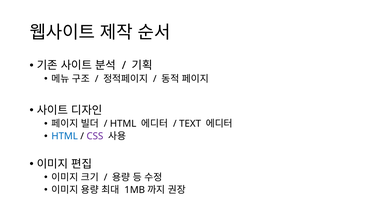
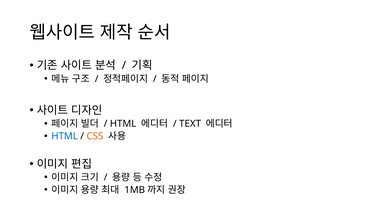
CSS colour: purple -> orange
